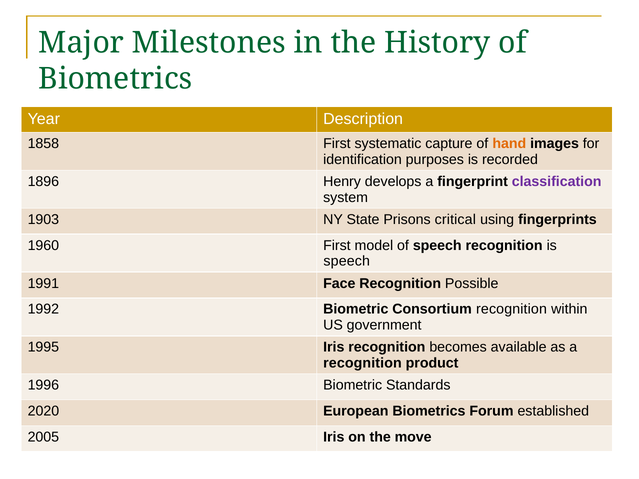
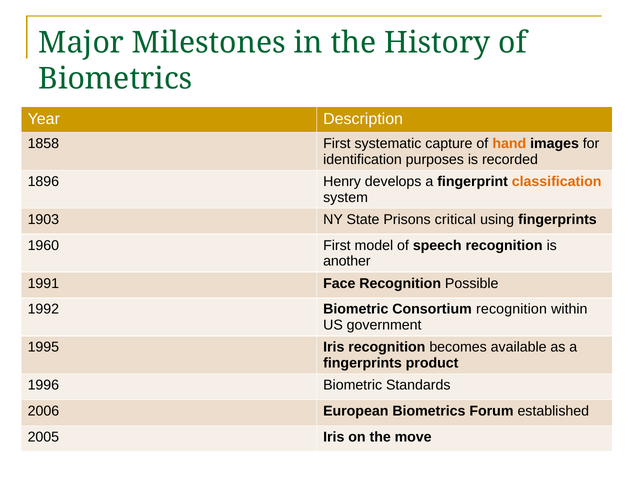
classification colour: purple -> orange
speech at (347, 261): speech -> another
recognition at (362, 363): recognition -> fingerprints
2020: 2020 -> 2006
